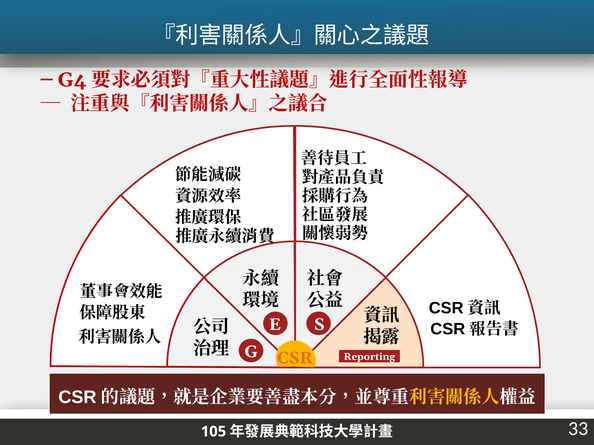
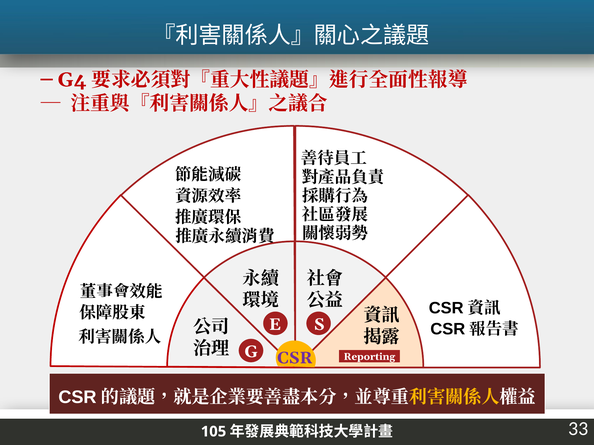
CSR colour: orange -> purple
